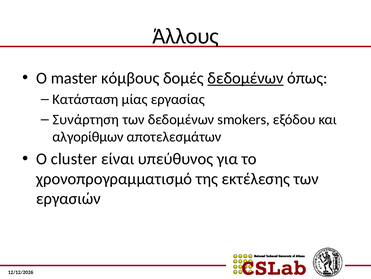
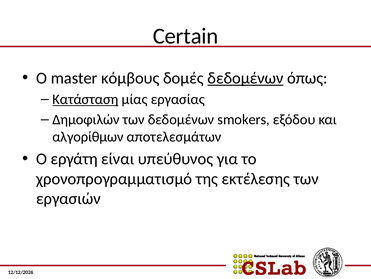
Άλλους: Άλλους -> Certain
Κατάσταση underline: none -> present
Συνάρτηση: Συνάρτηση -> Δημοφιλών
cluster: cluster -> εργάτη
